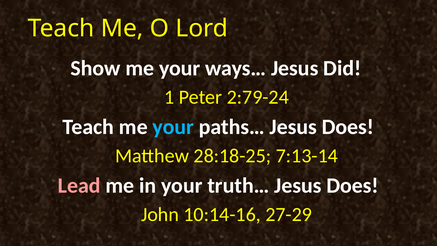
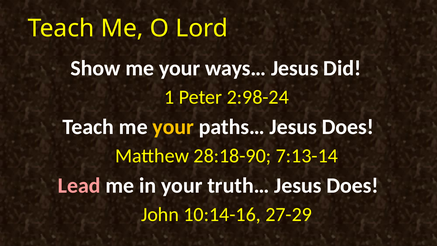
2:79-24: 2:79-24 -> 2:98-24
your at (173, 127) colour: light blue -> yellow
28:18-25: 28:18-25 -> 28:18-90
